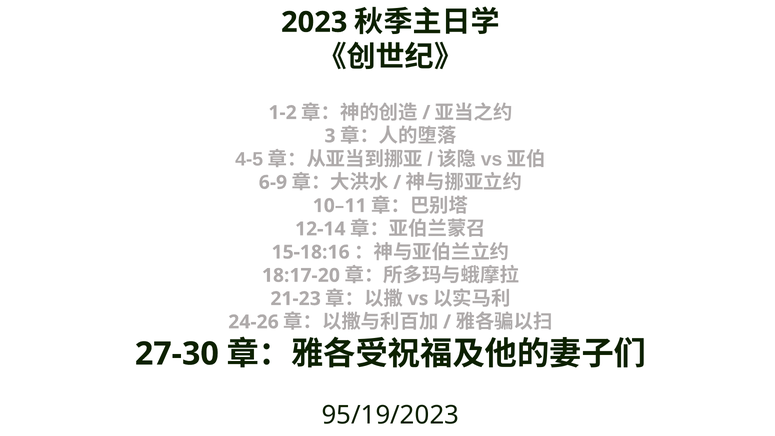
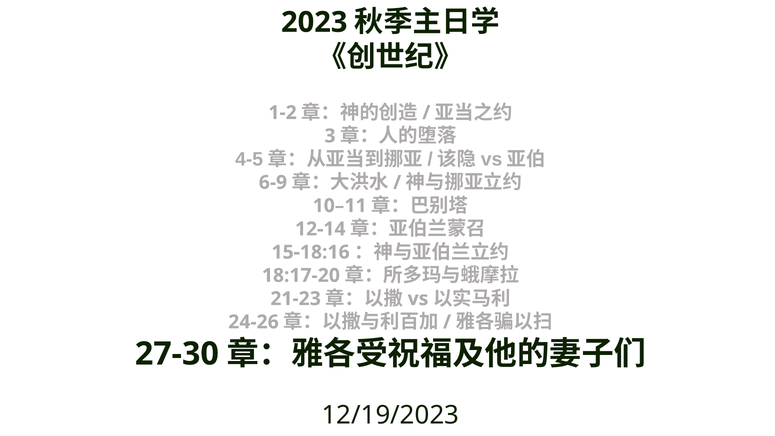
95/19/2023: 95/19/2023 -> 12/19/2023
